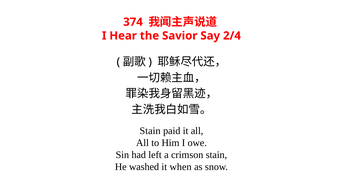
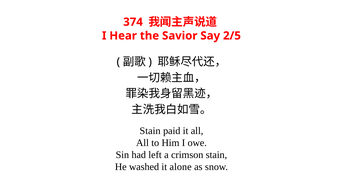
2/4: 2/4 -> 2/5
when: when -> alone
